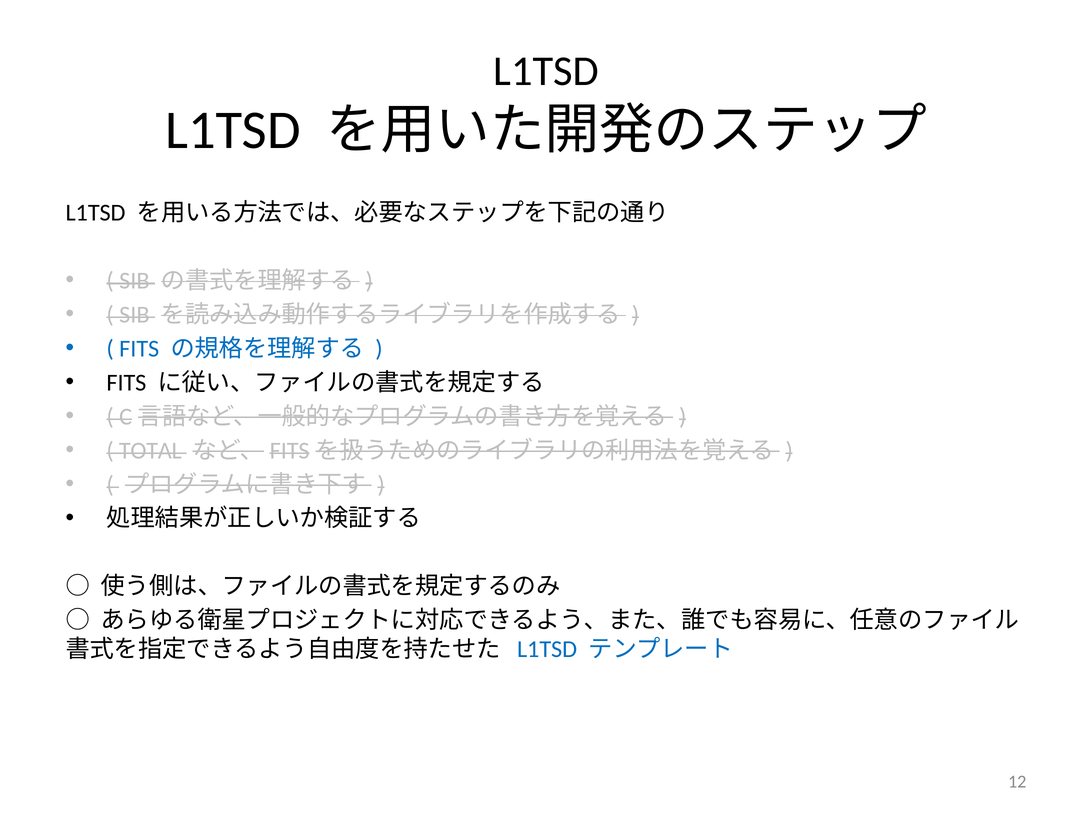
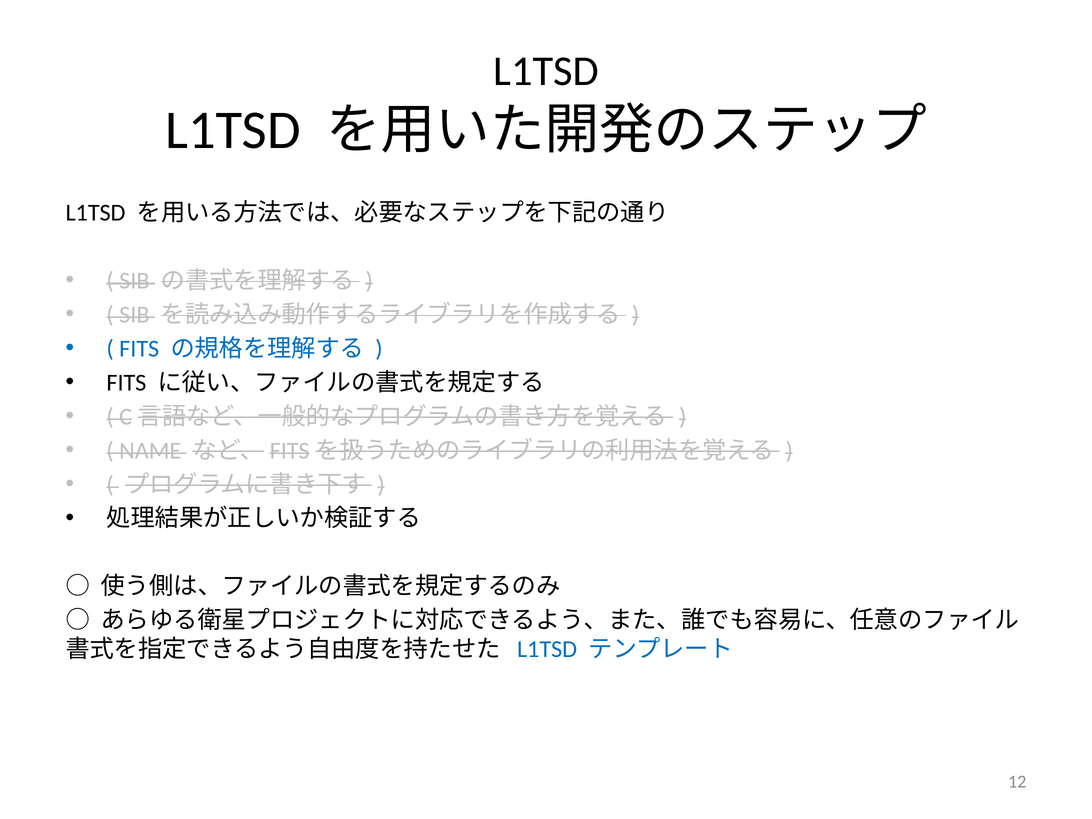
TOTAL: TOTAL -> NAME
